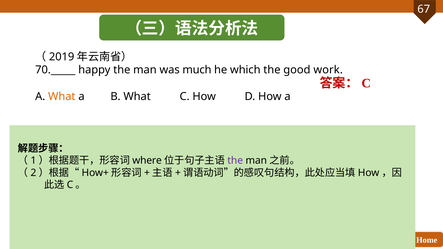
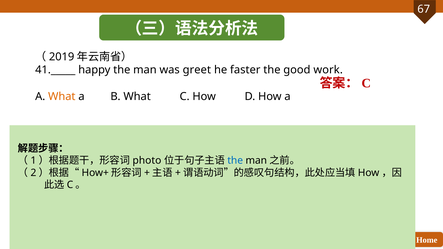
70._____: 70._____ -> 41._____
much: much -> greet
which: which -> faster
where: where -> photo
the at (235, 161) colour: purple -> blue
